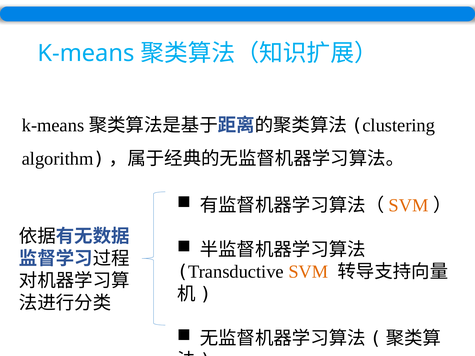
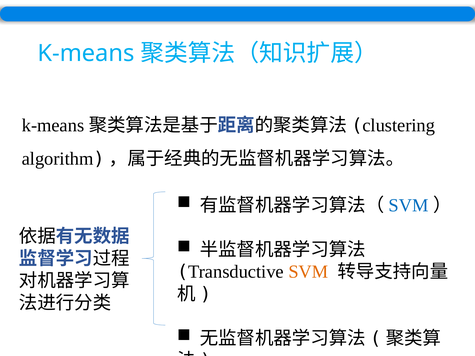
SVM at (409, 205) colour: orange -> blue
